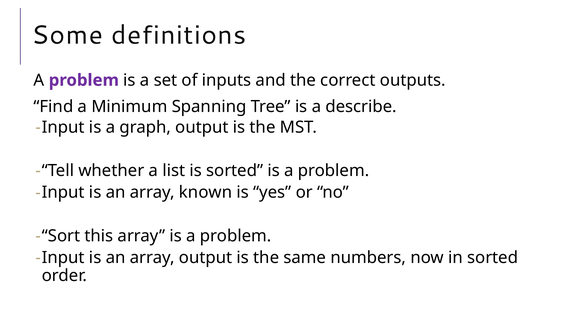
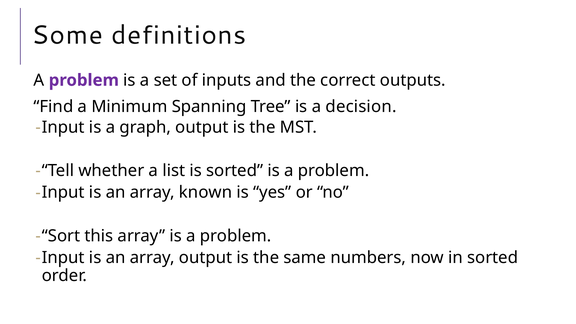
describe: describe -> decision
